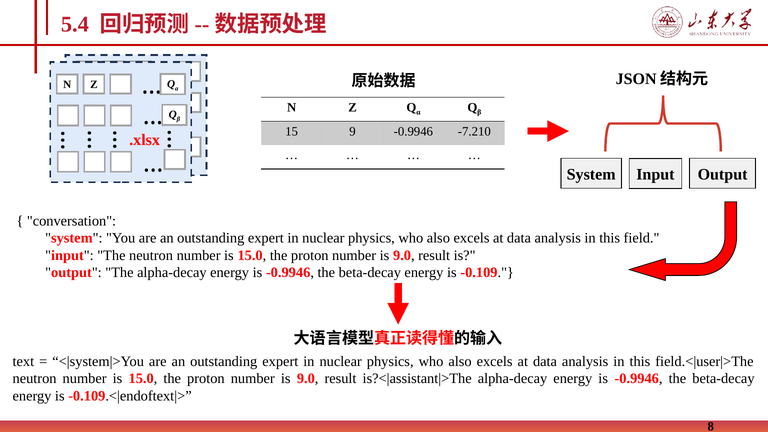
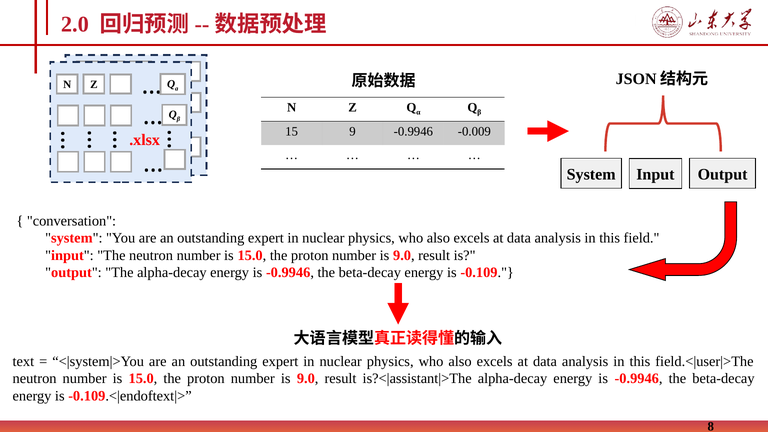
5.4: 5.4 -> 2.0
-7.210: -7.210 -> -0.009
